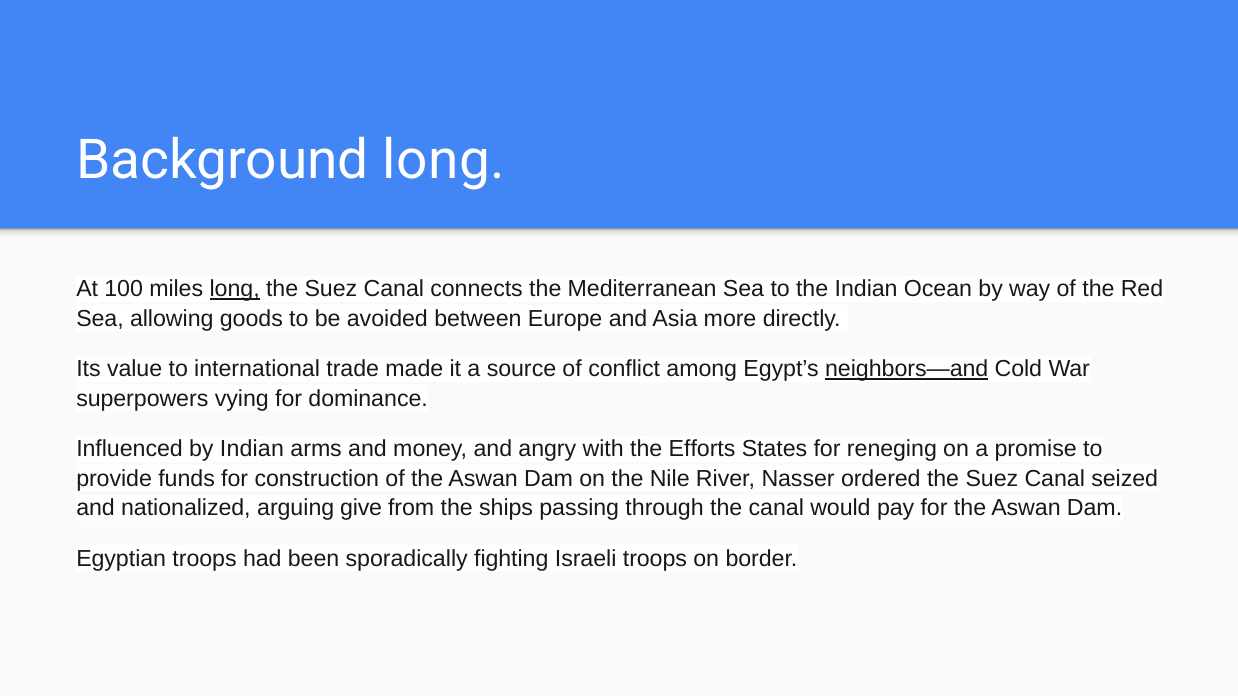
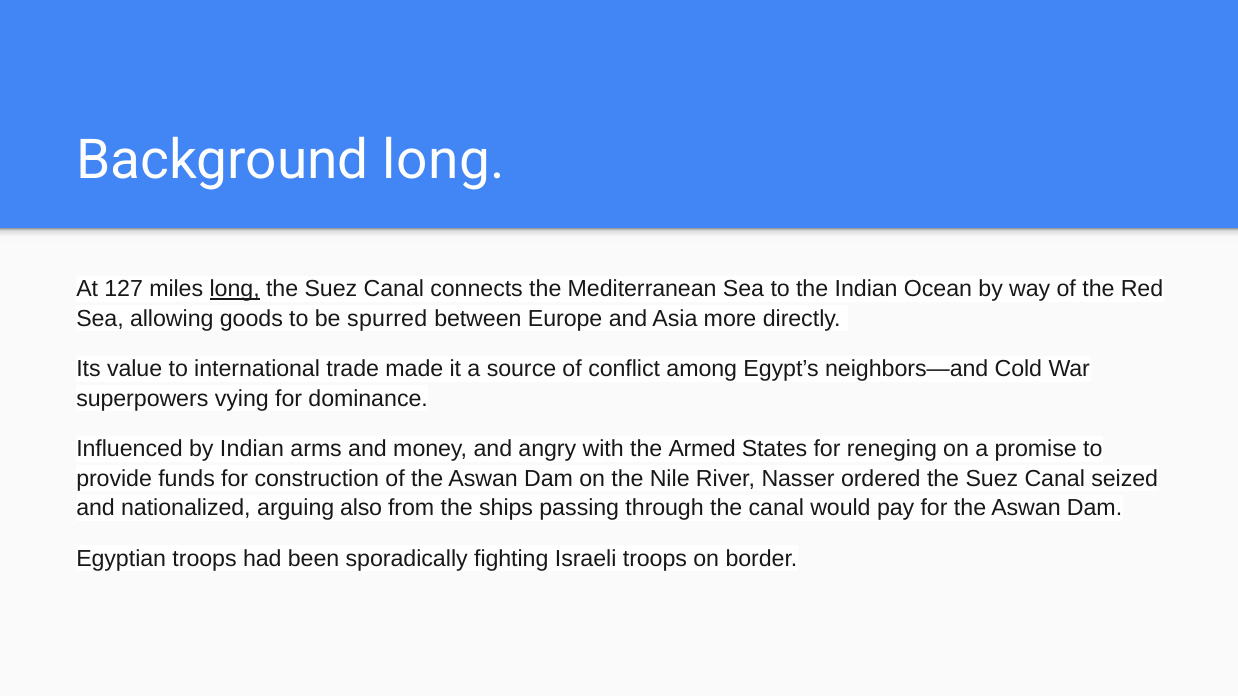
100: 100 -> 127
avoided: avoided -> spurred
neighbors—and underline: present -> none
Efforts: Efforts -> Armed
give: give -> also
